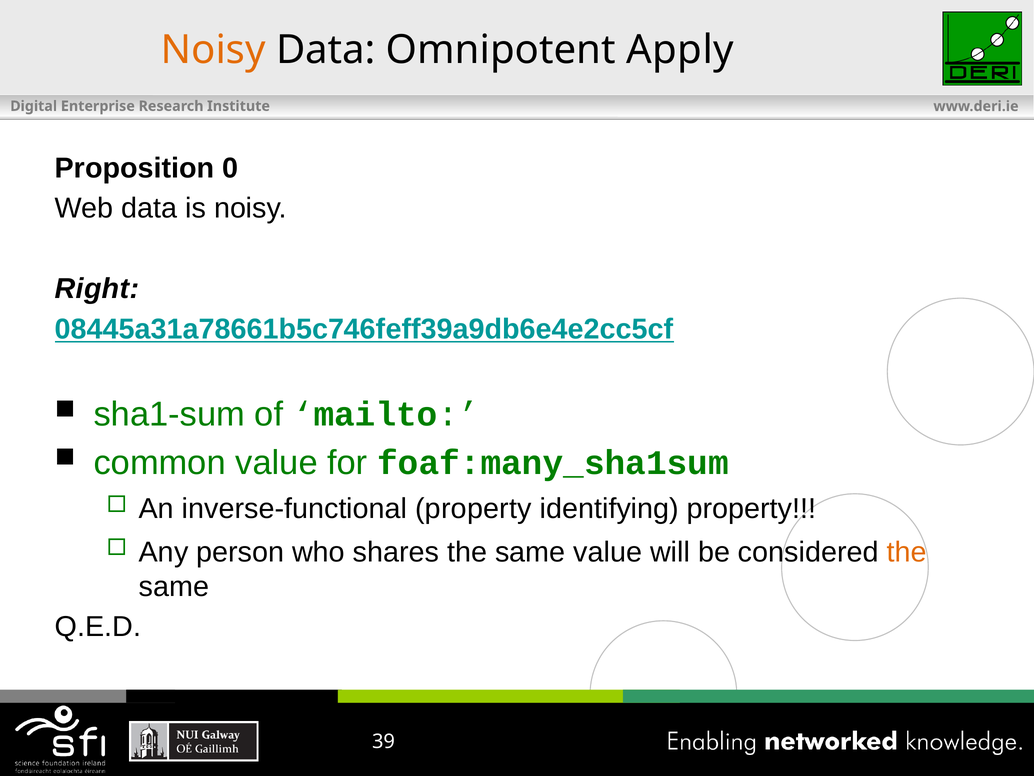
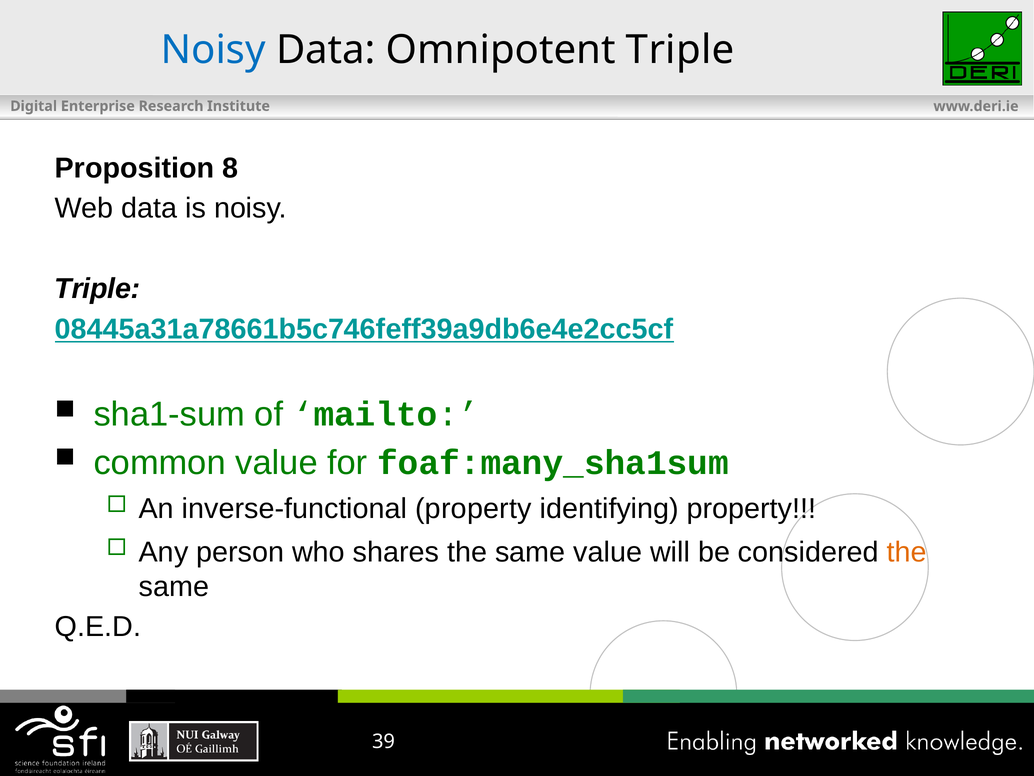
Noisy at (213, 50) colour: orange -> blue
Omnipotent Apply: Apply -> Triple
0: 0 -> 8
Right at (97, 289): Right -> Triple
